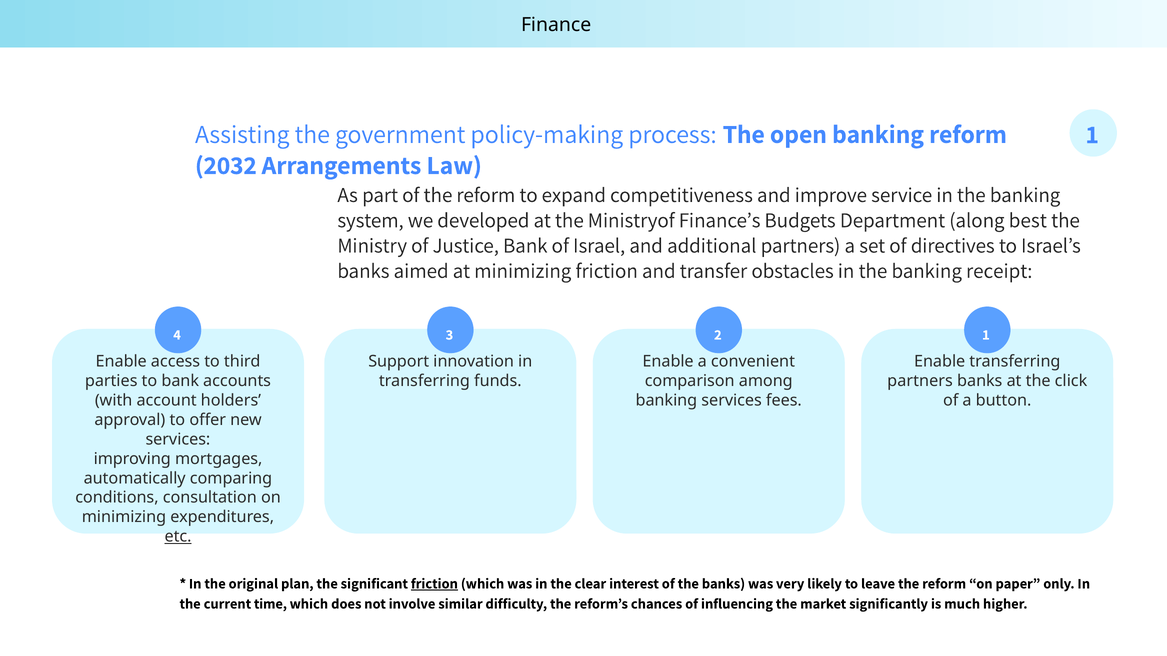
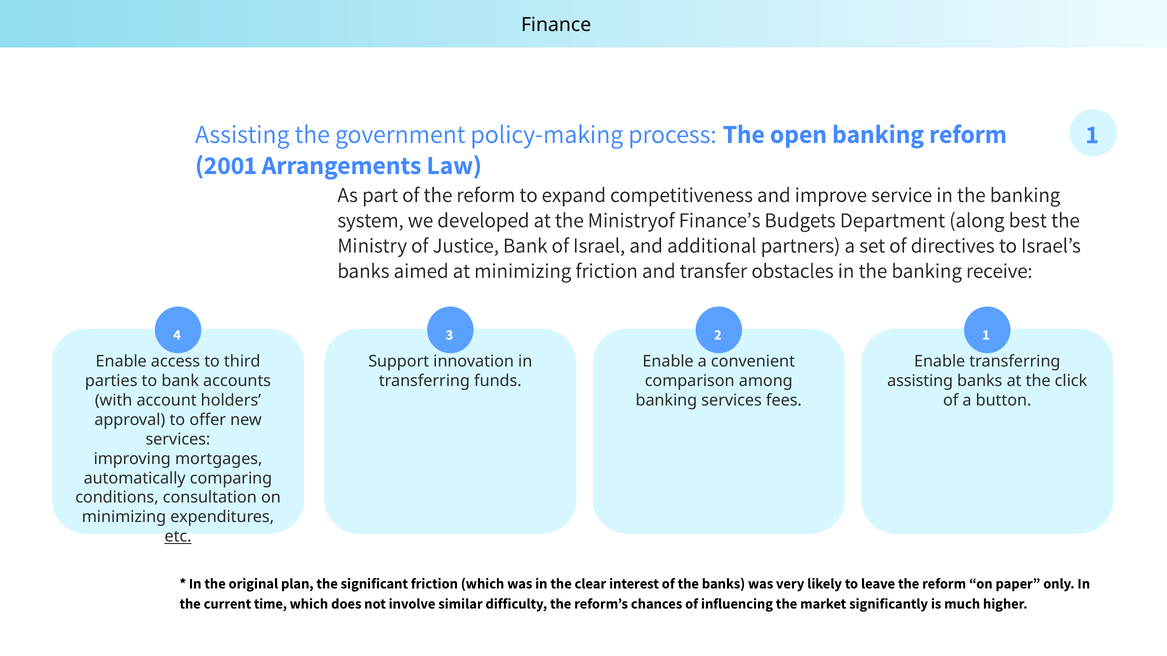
2032: 2032 -> 2001
receipt: receipt -> receive
partners at (920, 381): partners -> assisting
friction at (434, 584) underline: present -> none
